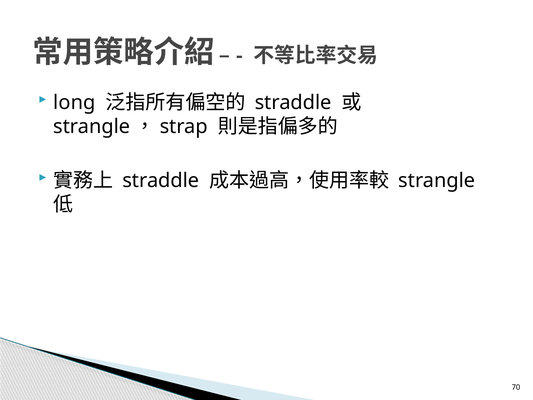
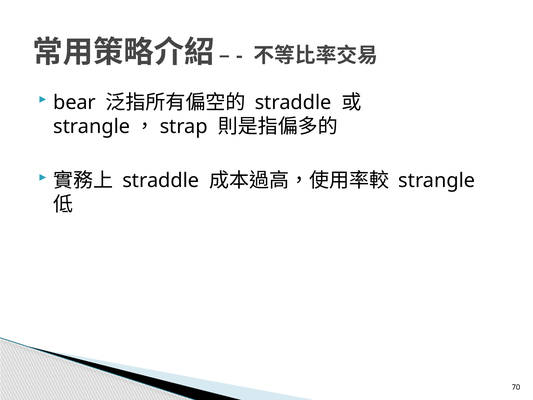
long: long -> bear
